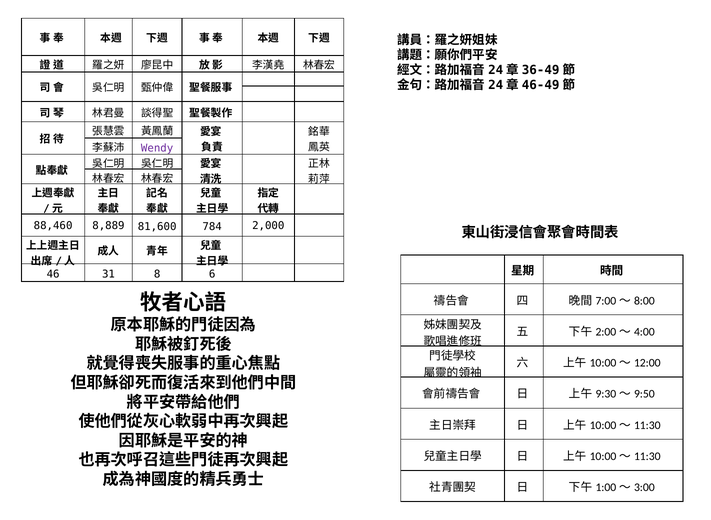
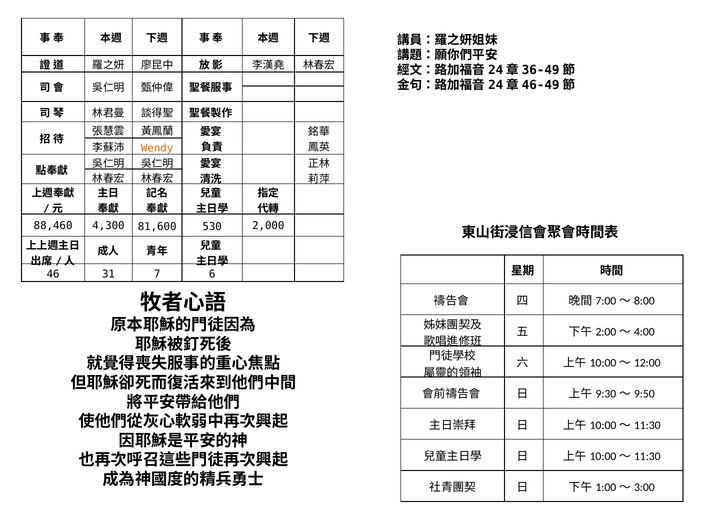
Wendy colour: purple -> orange
8,889: 8,889 -> 4,300
784: 784 -> 530
8: 8 -> 7
